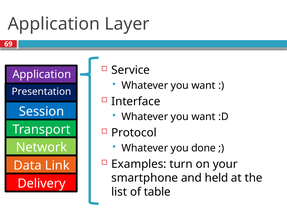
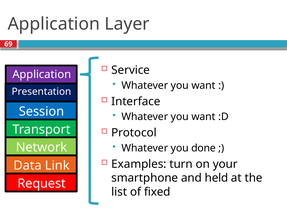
Delivery: Delivery -> Request
table: table -> fixed
